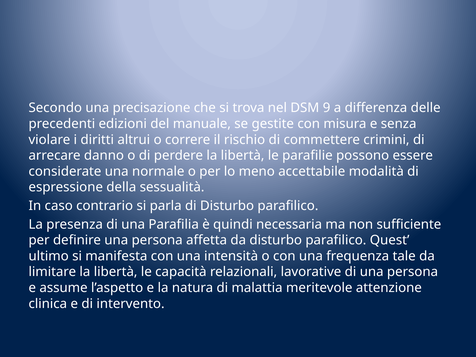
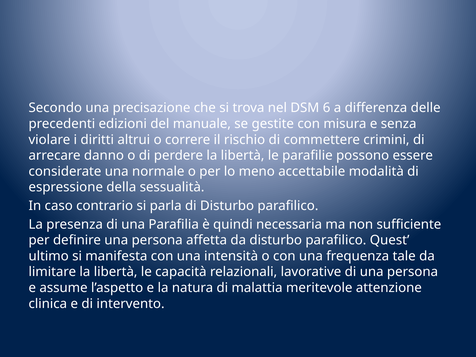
9: 9 -> 6
